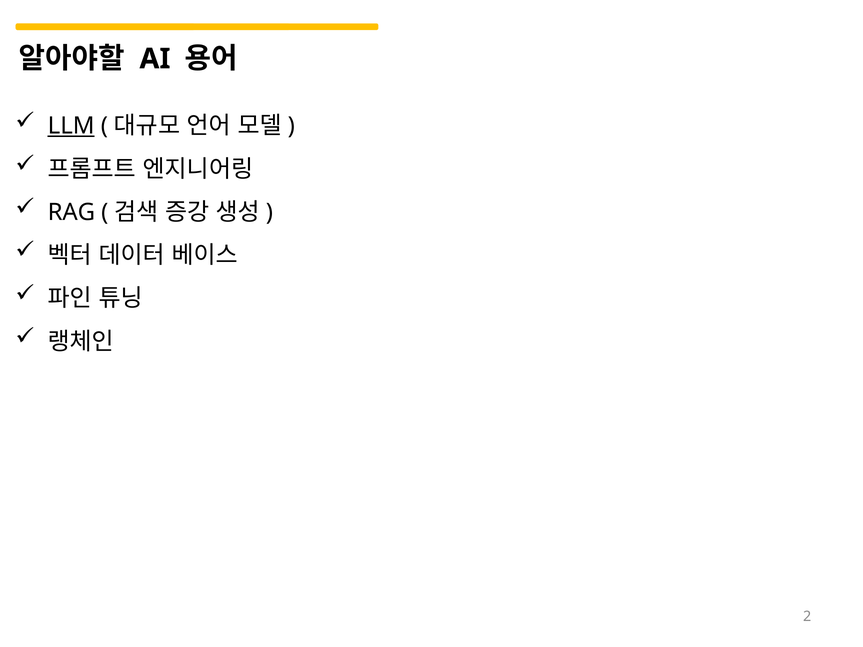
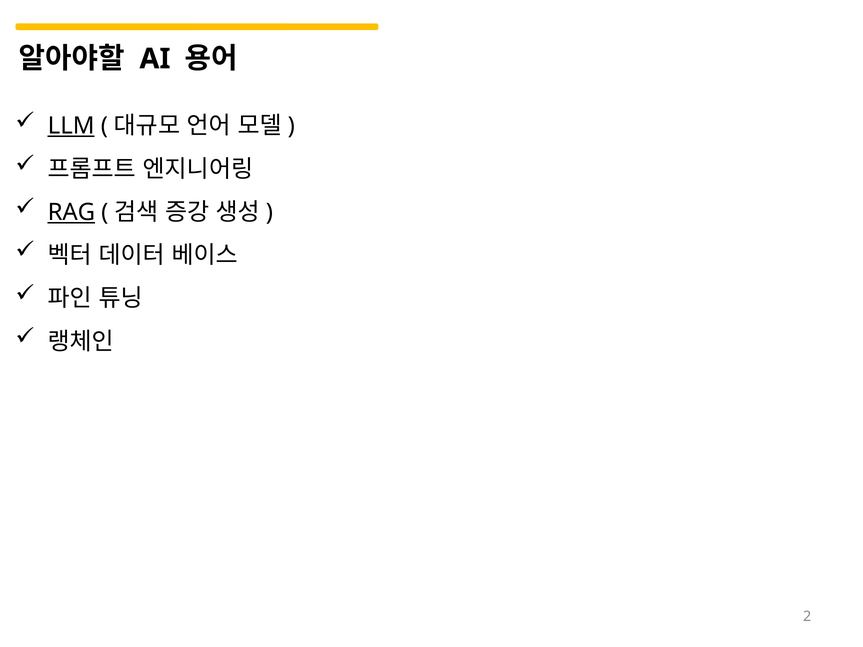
RAG underline: none -> present
